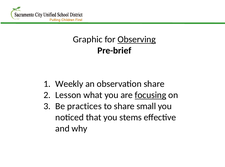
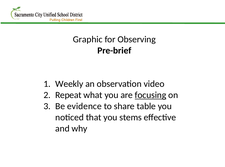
Observing underline: present -> none
observation share: share -> video
Lesson: Lesson -> Repeat
practices: practices -> evidence
small: small -> table
